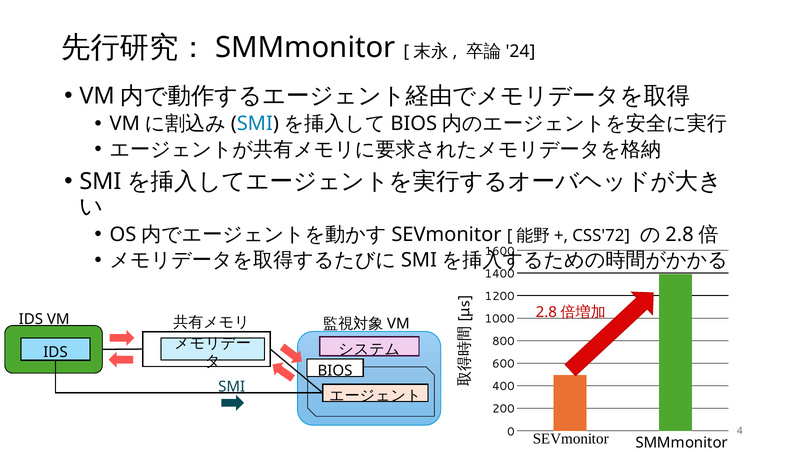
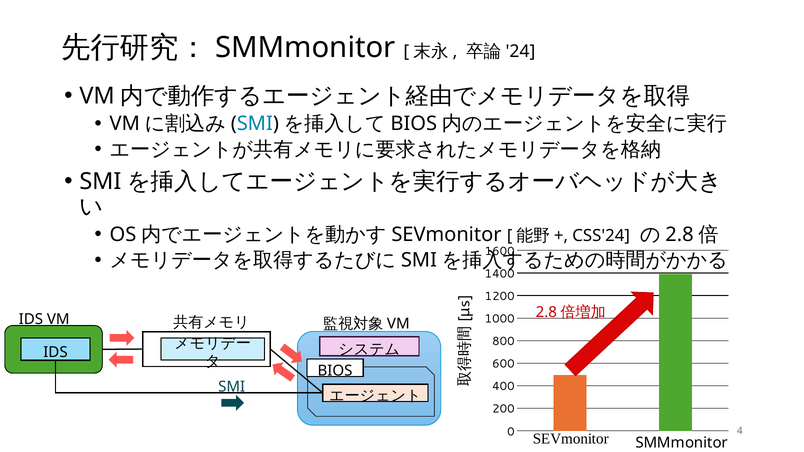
CSS'72: CSS'72 -> CSS'24
